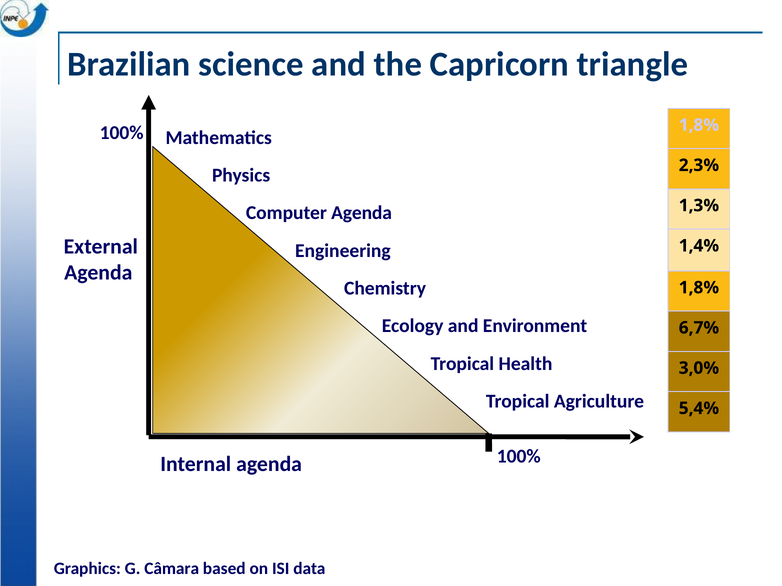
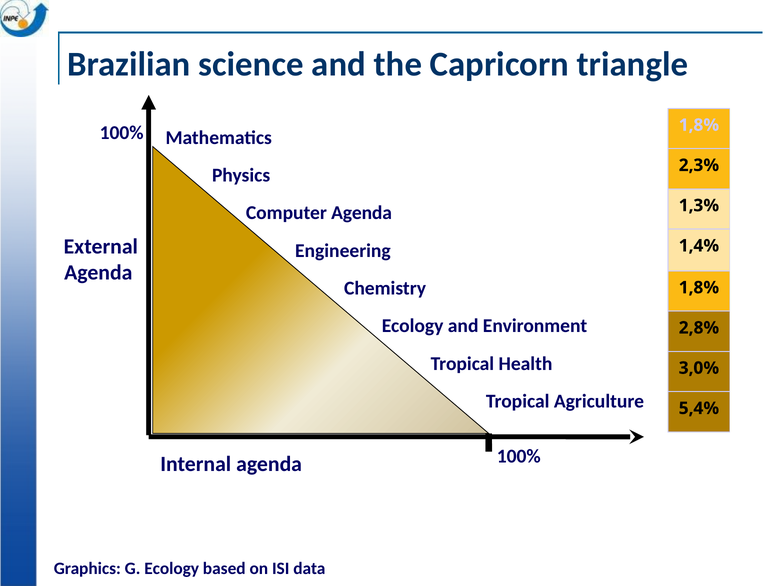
6,7%: 6,7% -> 2,8%
G Câmara: Câmara -> Ecology
